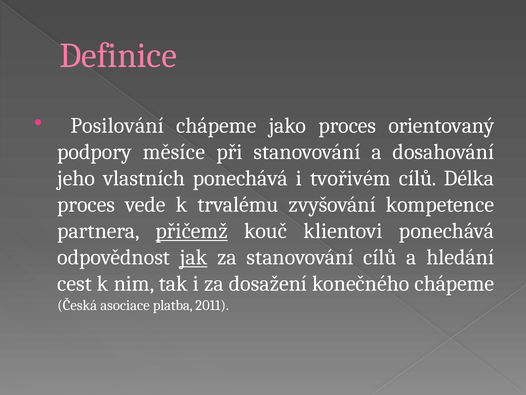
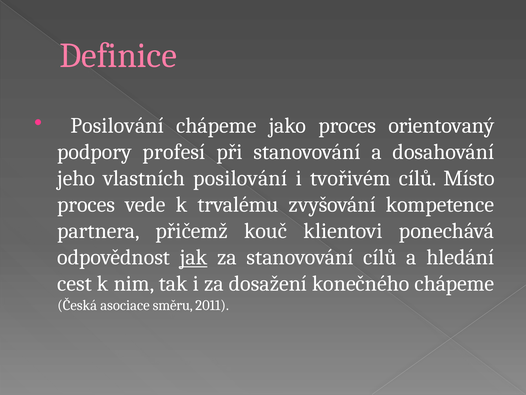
měsíce: měsíce -> profesí
vlastních ponechává: ponechává -> posilování
Délka: Délka -> Místo
přičemž underline: present -> none
platba: platba -> směru
